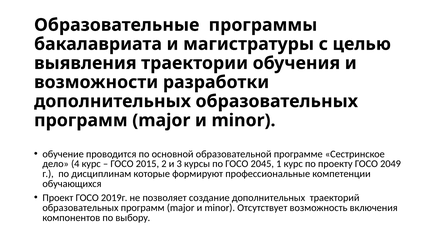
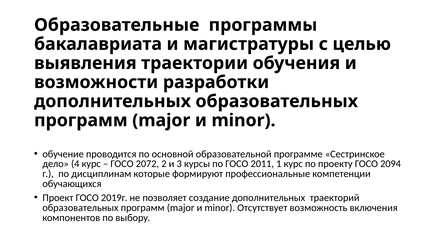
2015: 2015 -> 2072
2045: 2045 -> 2011
2049: 2049 -> 2094
